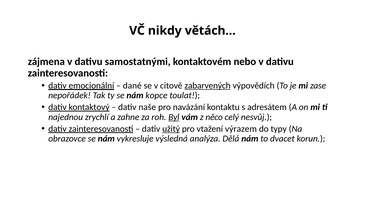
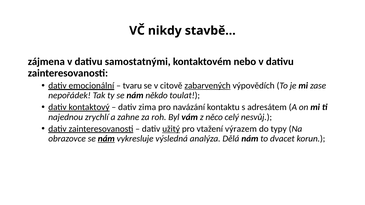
větách…: větách… -> stavbě…
dané: dané -> tvaru
kopce: kopce -> někdo
naše: naše -> zima
Byl underline: present -> none
nám at (106, 139) underline: none -> present
